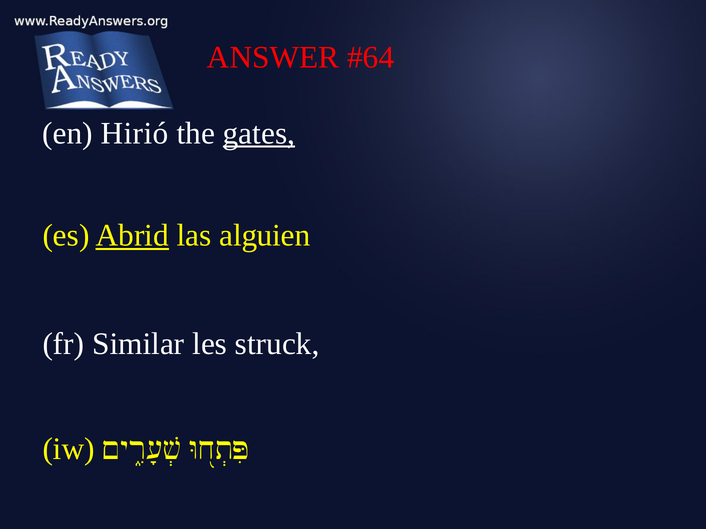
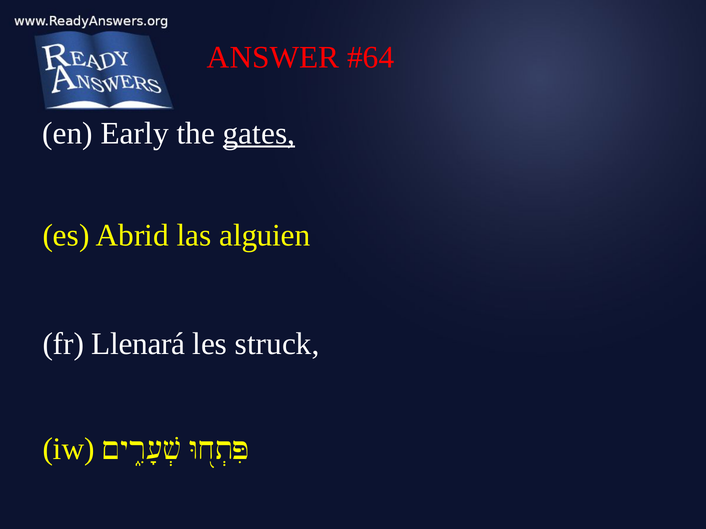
Hirió: Hirió -> Early
Abrid underline: present -> none
Similar: Similar -> Llenará
